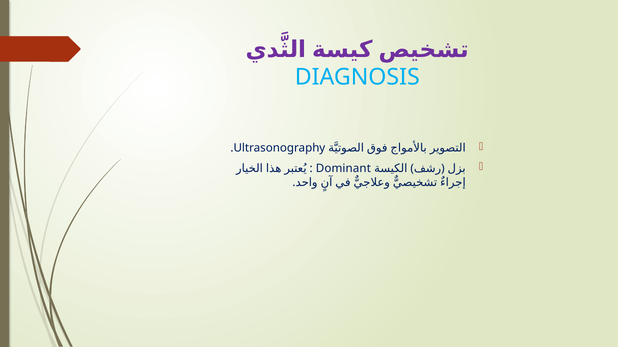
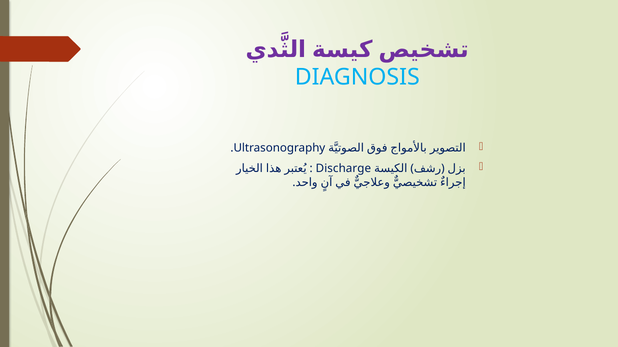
Dominant: Dominant -> Discharge
